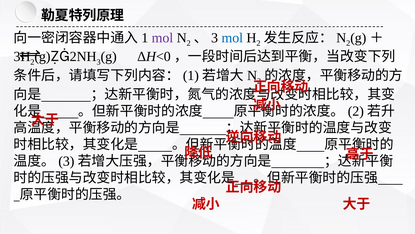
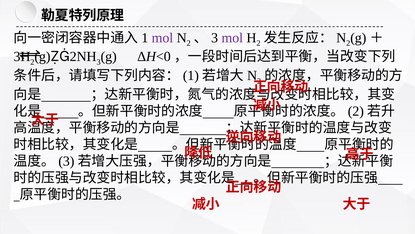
mol at (232, 38) colour: blue -> purple
